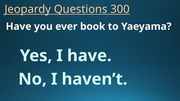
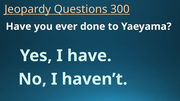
book: book -> done
